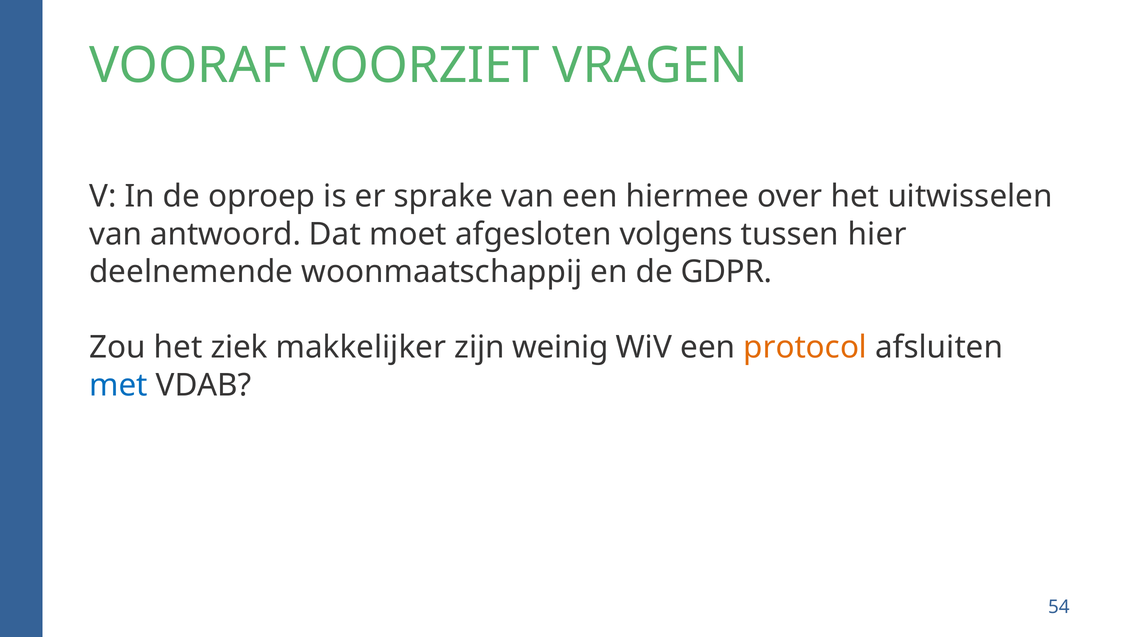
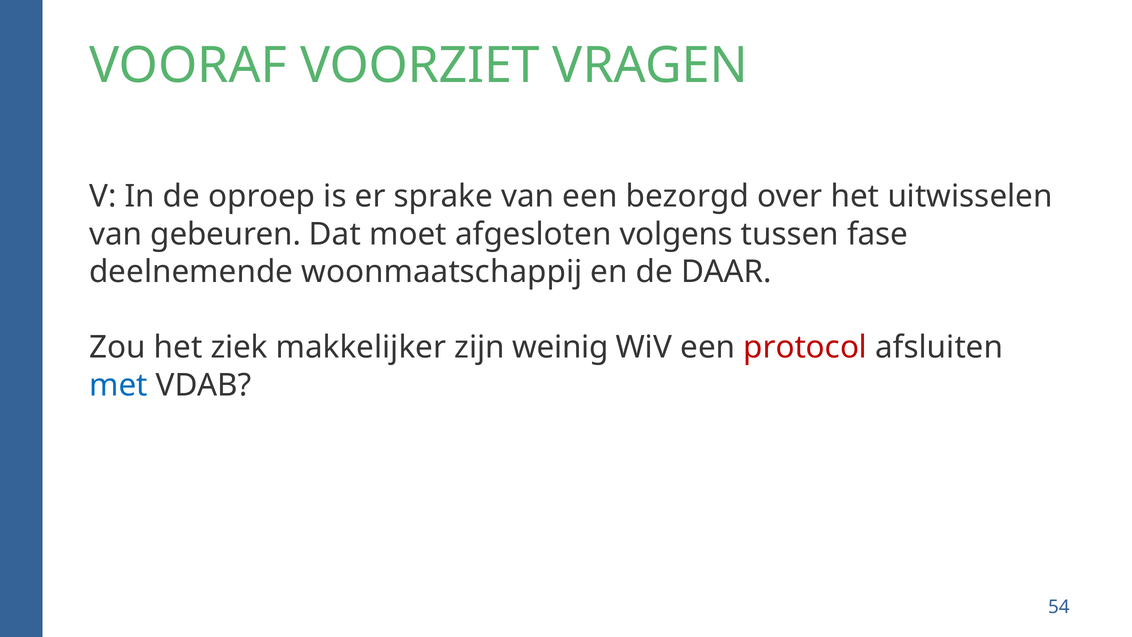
hiermee: hiermee -> bezorgd
antwoord: antwoord -> gebeuren
hier: hier -> fase
GDPR: GDPR -> DAAR
protocol colour: orange -> red
